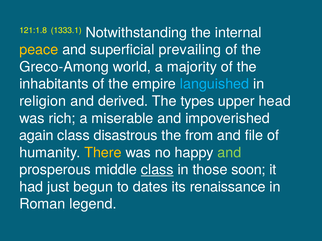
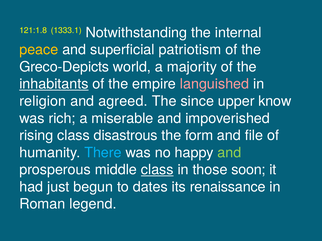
prevailing: prevailing -> patriotism
Greco-Among: Greco-Among -> Greco-Depicts
inhabitants underline: none -> present
languished colour: light blue -> pink
derived: derived -> agreed
types: types -> since
head: head -> know
again: again -> rising
from: from -> form
There colour: yellow -> light blue
